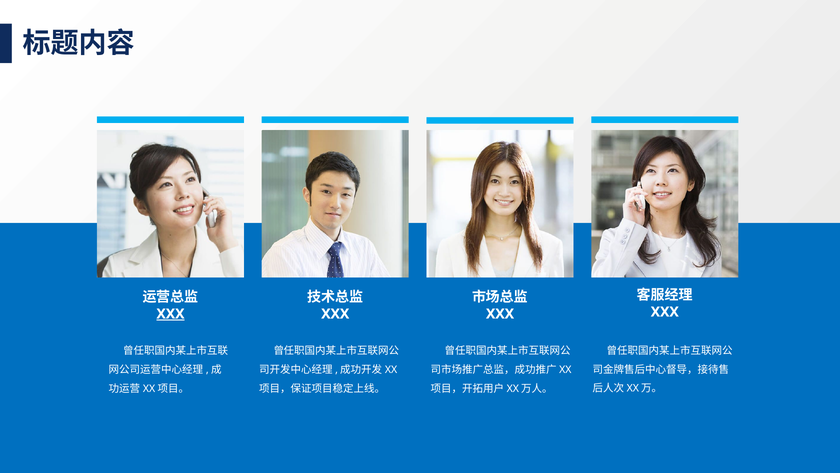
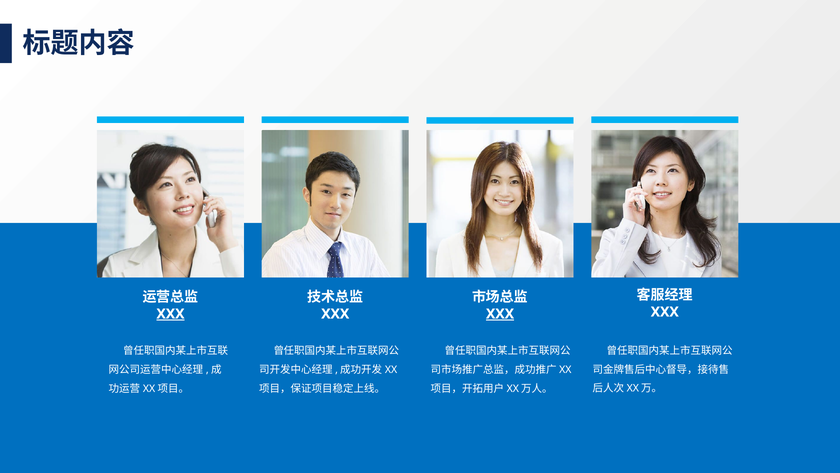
XXX at (500, 314) underline: none -> present
